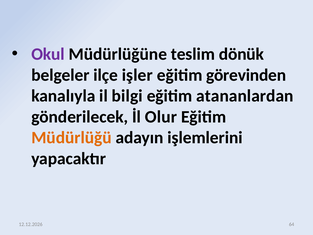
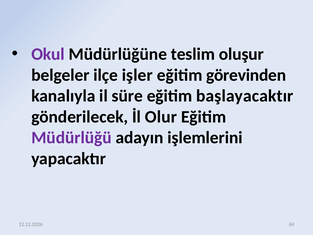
dönük: dönük -> oluşur
bilgi: bilgi -> süre
atananlardan: atananlardan -> başlayacaktır
Müdürlüğü colour: orange -> purple
